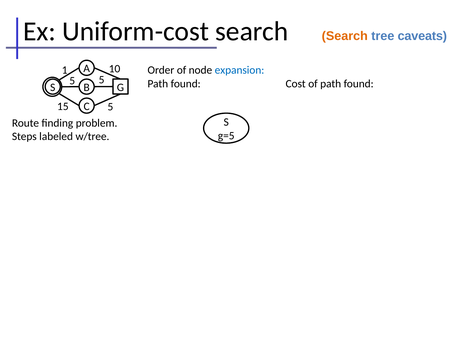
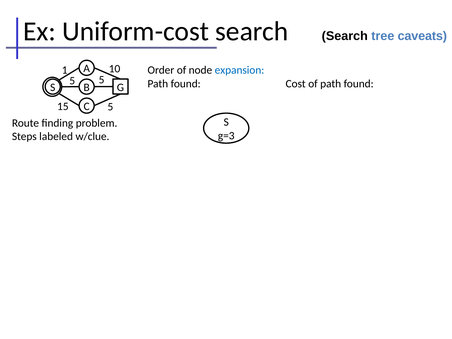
Search at (345, 36) colour: orange -> black
g=5: g=5 -> g=3
w/tree: w/tree -> w/clue
